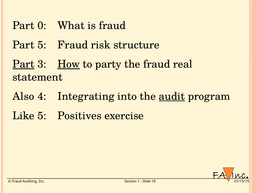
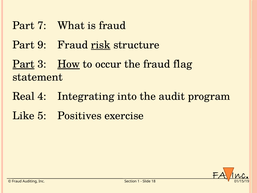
0: 0 -> 7
Part 5: 5 -> 9
risk underline: none -> present
party: party -> occur
real: real -> flag
Also: Also -> Real
audit underline: present -> none
